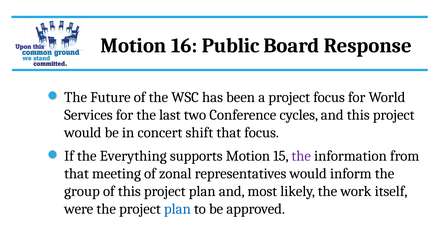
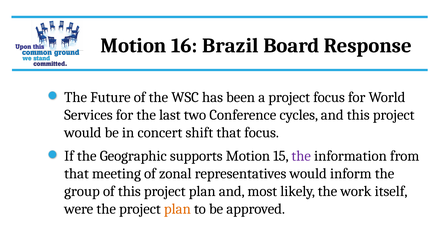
Public: Public -> Brazil
Everything: Everything -> Geographic
plan at (177, 209) colour: blue -> orange
